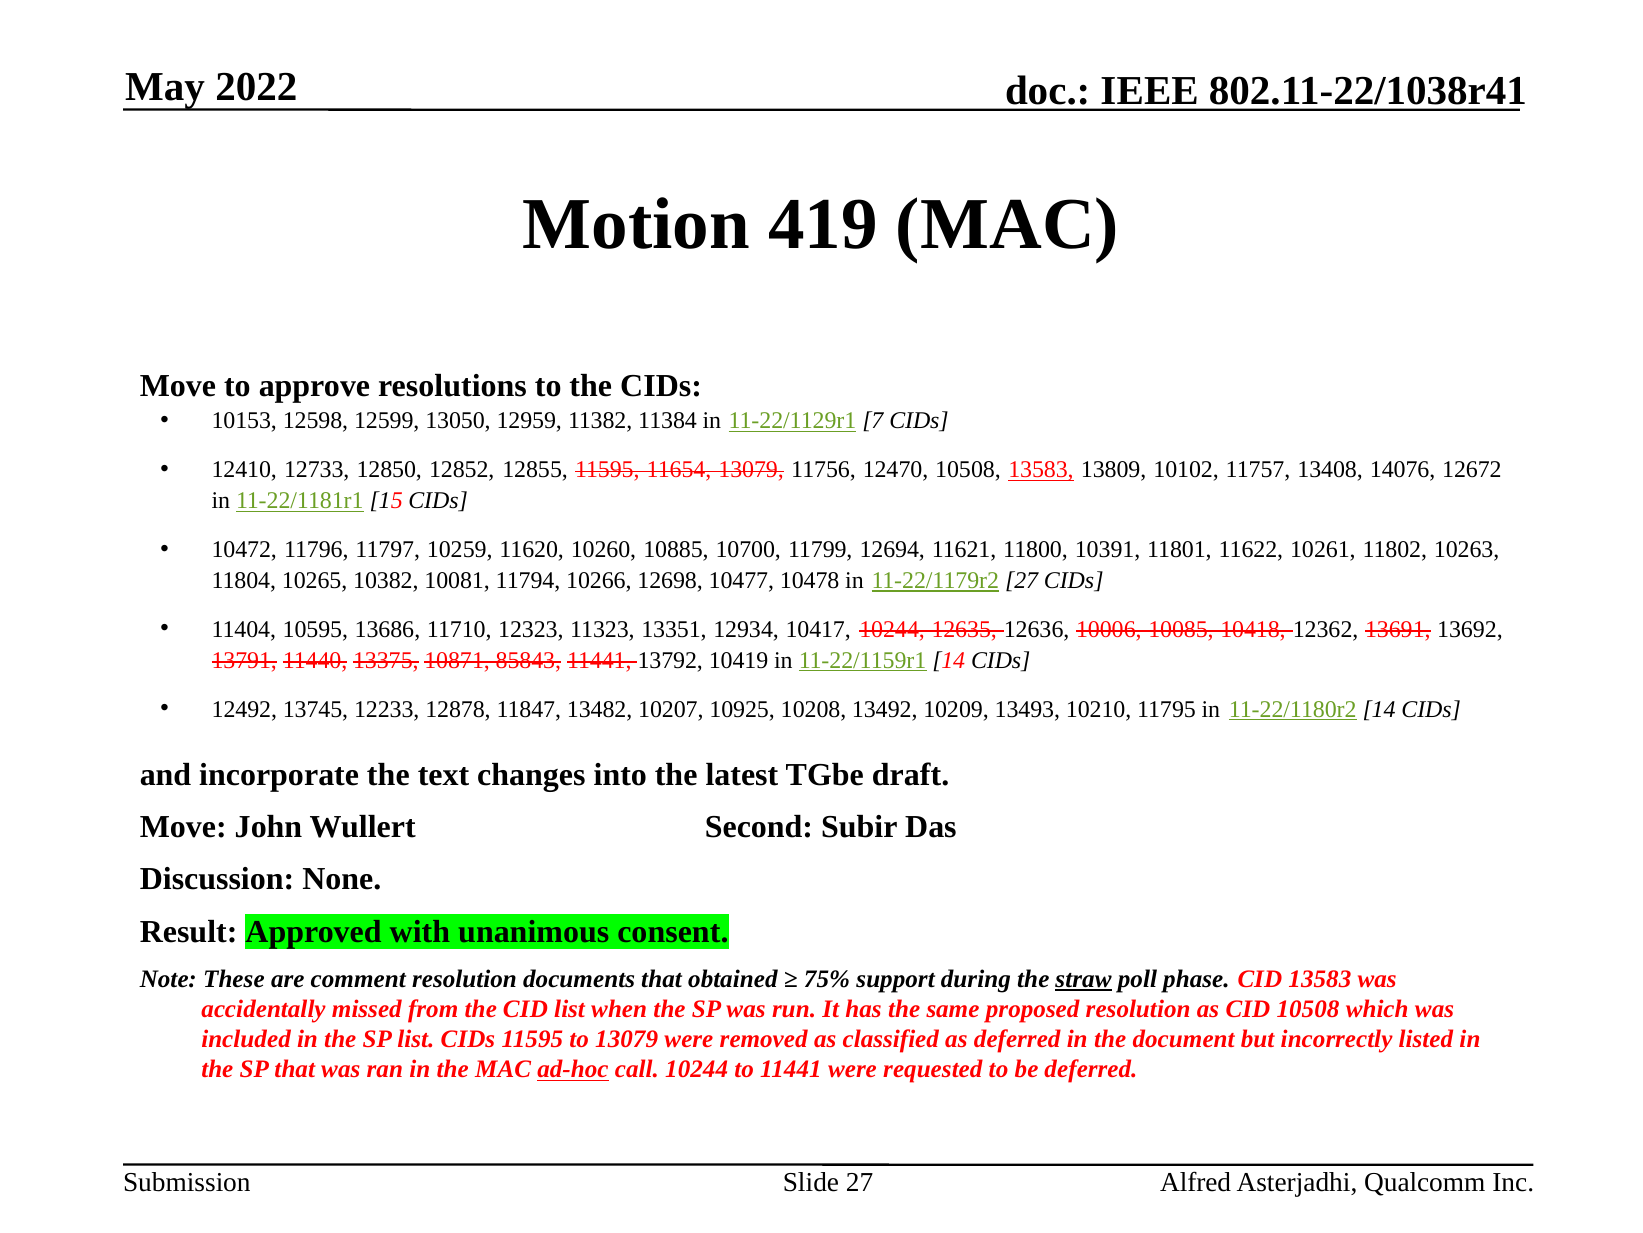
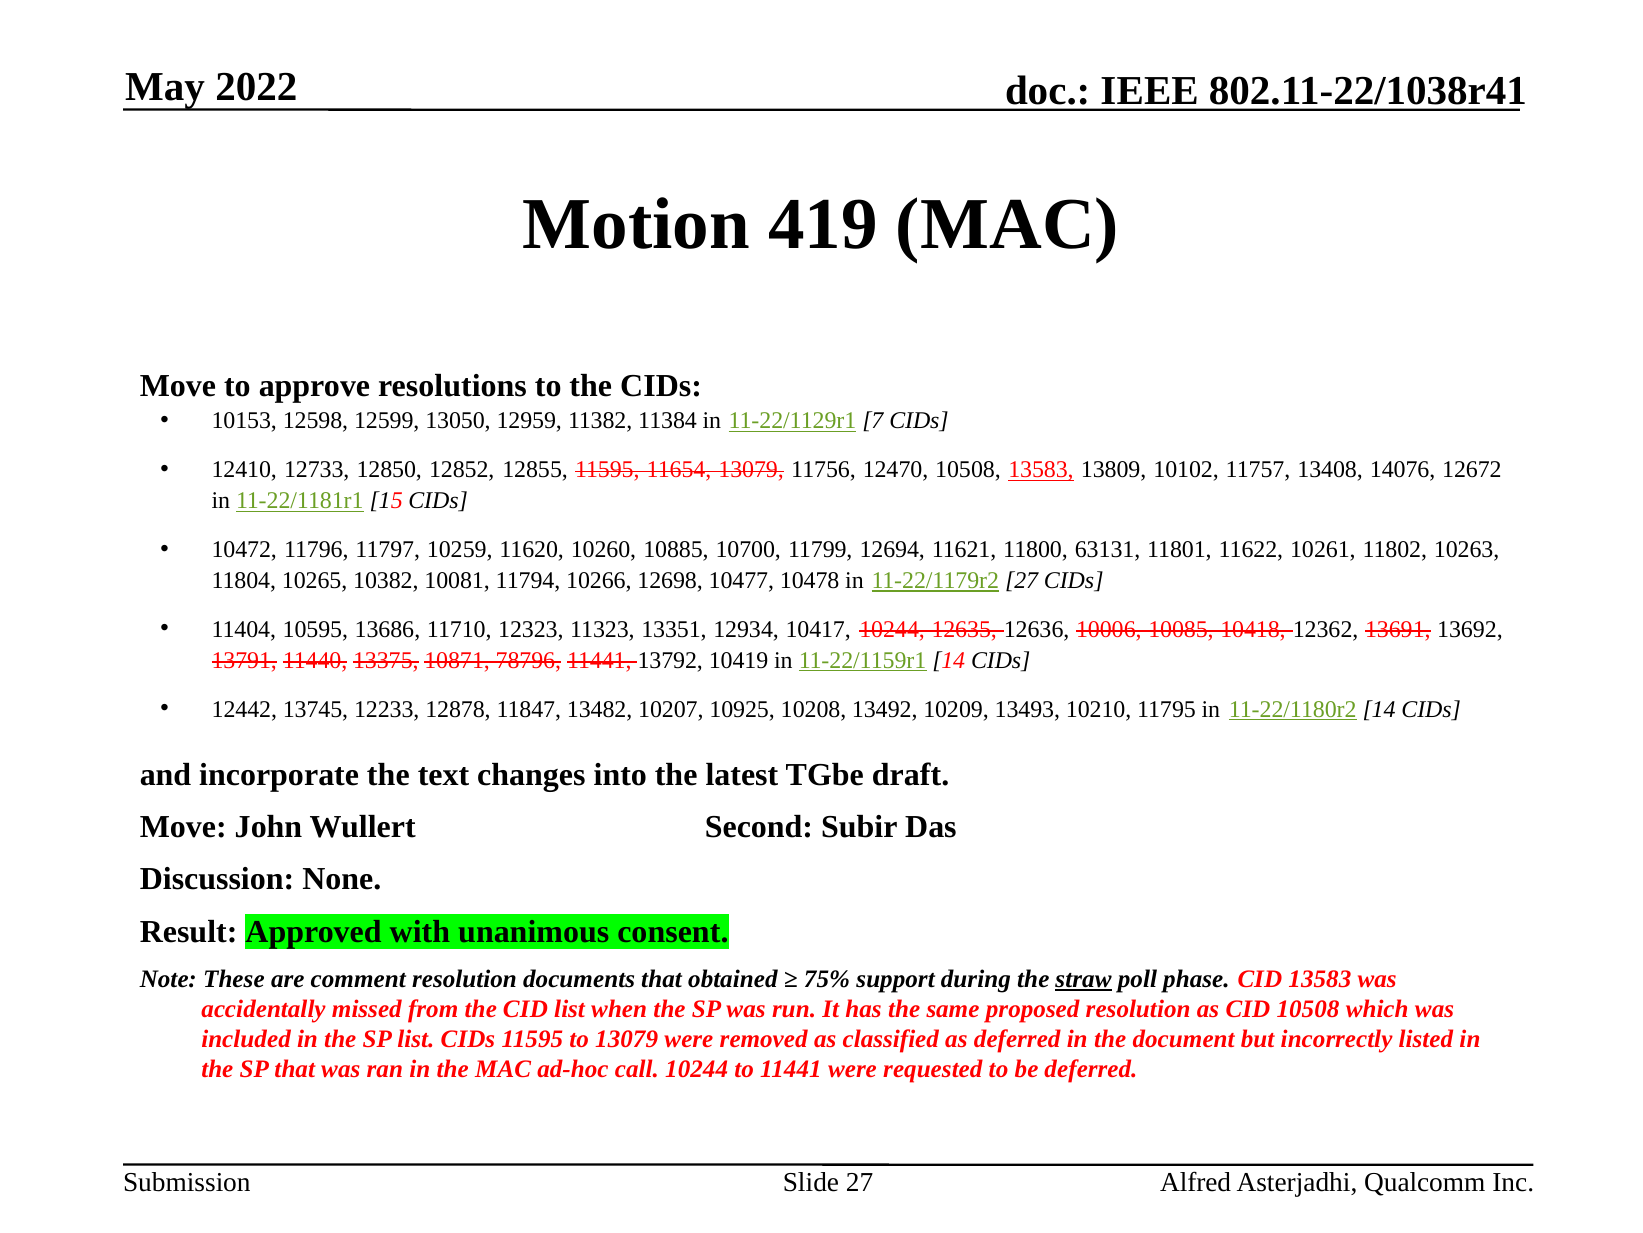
10391: 10391 -> 63131
85843: 85843 -> 78796
12492: 12492 -> 12442
ad-hoc underline: present -> none
